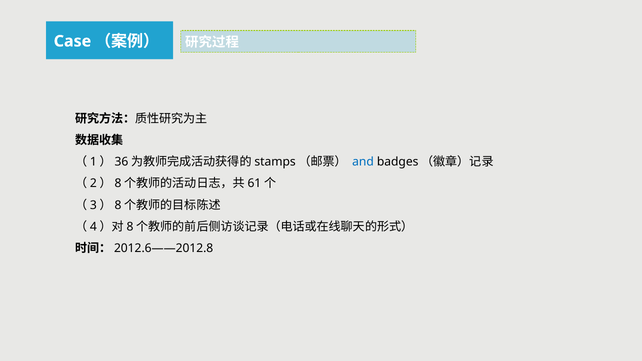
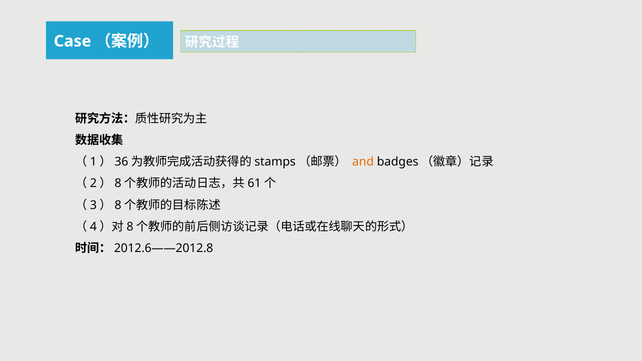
and colour: blue -> orange
